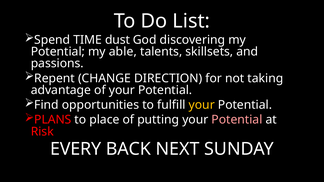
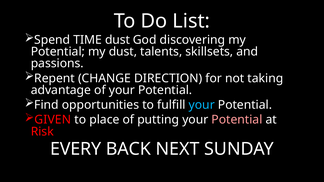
my able: able -> dust
your at (202, 105) colour: yellow -> light blue
PLANS: PLANS -> GIVEN
